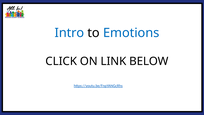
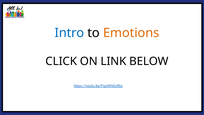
Emotions colour: blue -> orange
